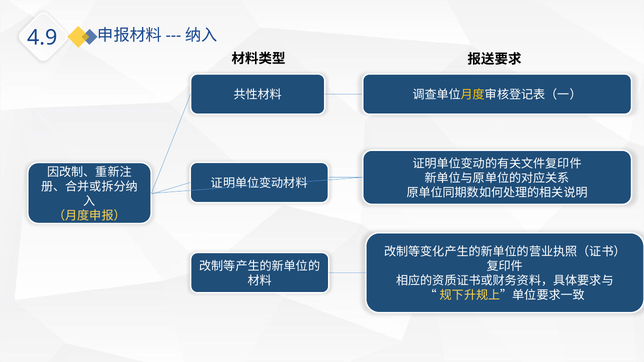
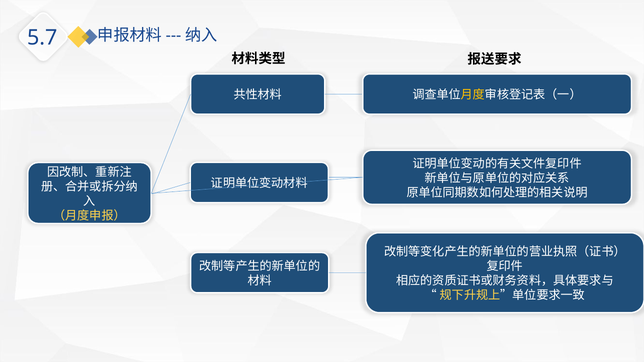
4.9: 4.9 -> 5.7
